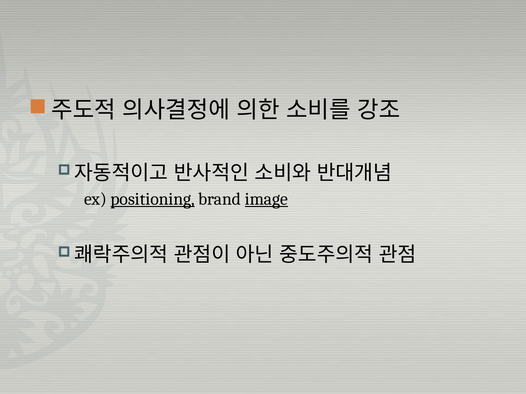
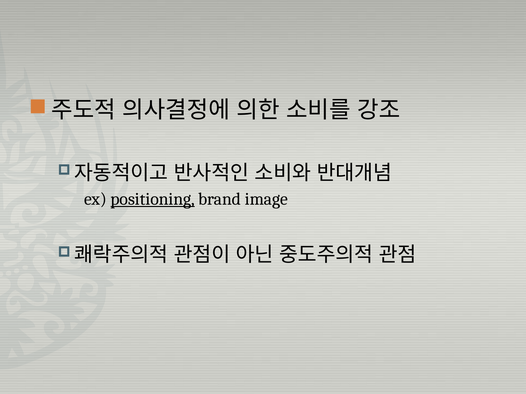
image underline: present -> none
